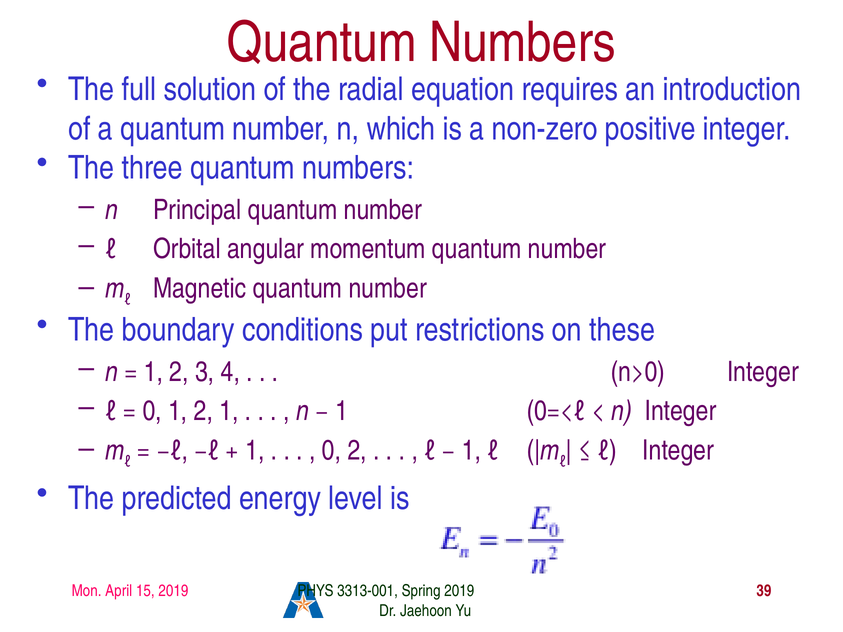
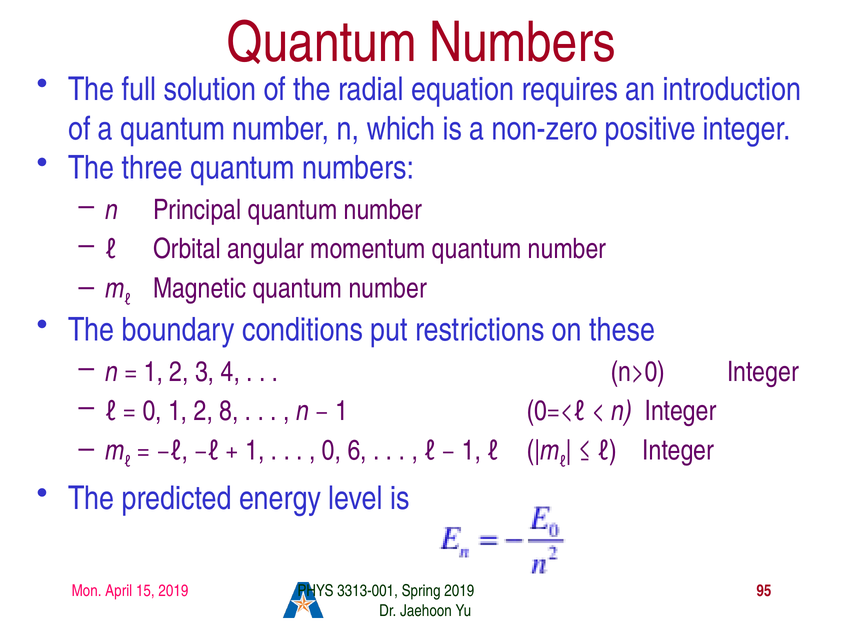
2 1: 1 -> 8
0 2: 2 -> 6
39: 39 -> 95
